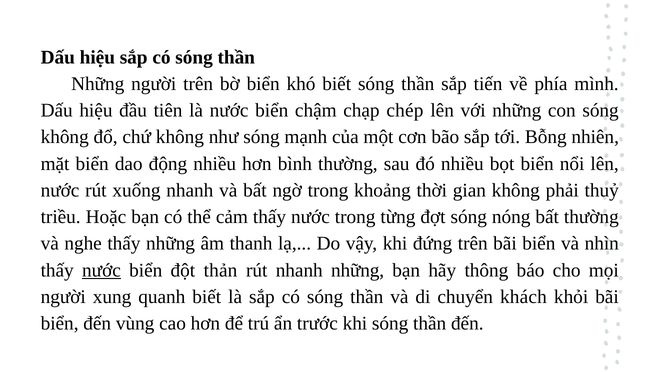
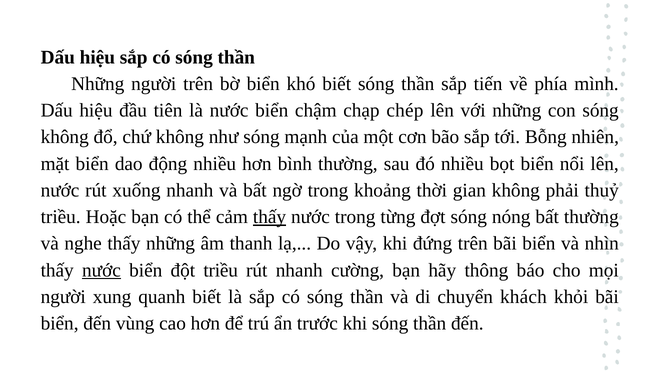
thấy at (270, 217) underline: none -> present
đột thản: thản -> triều
nhanh những: những -> cường
